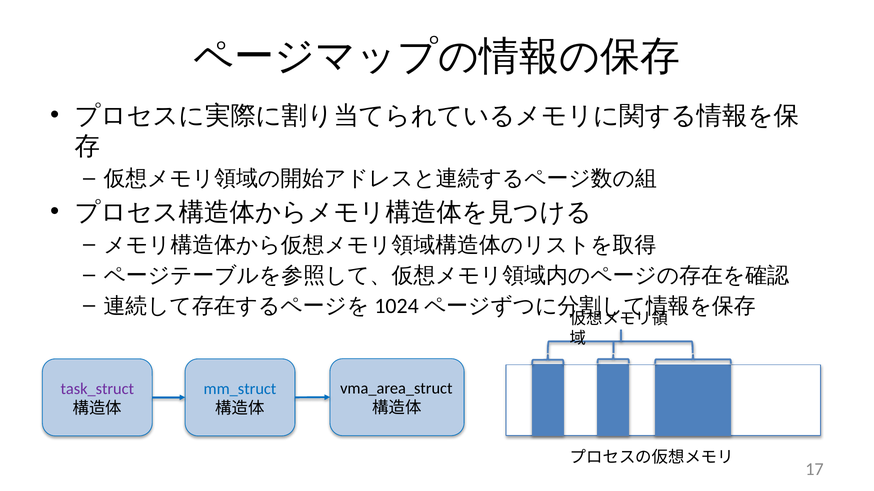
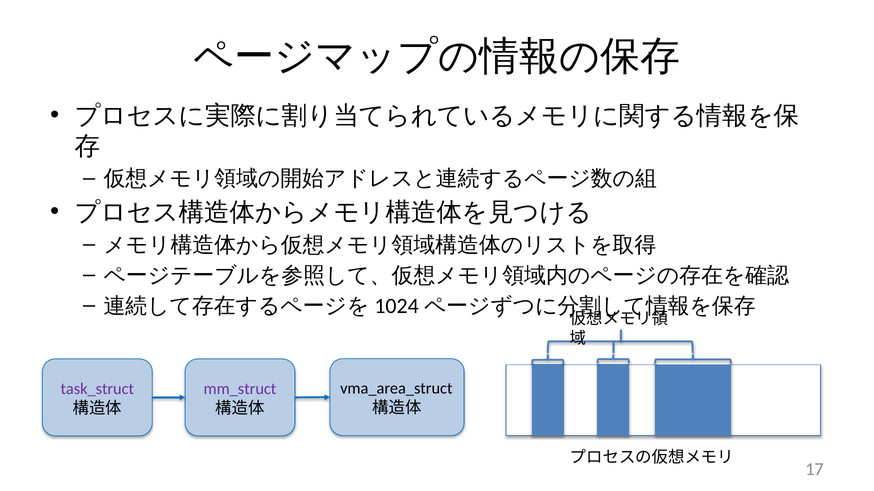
mm_struct colour: blue -> purple
